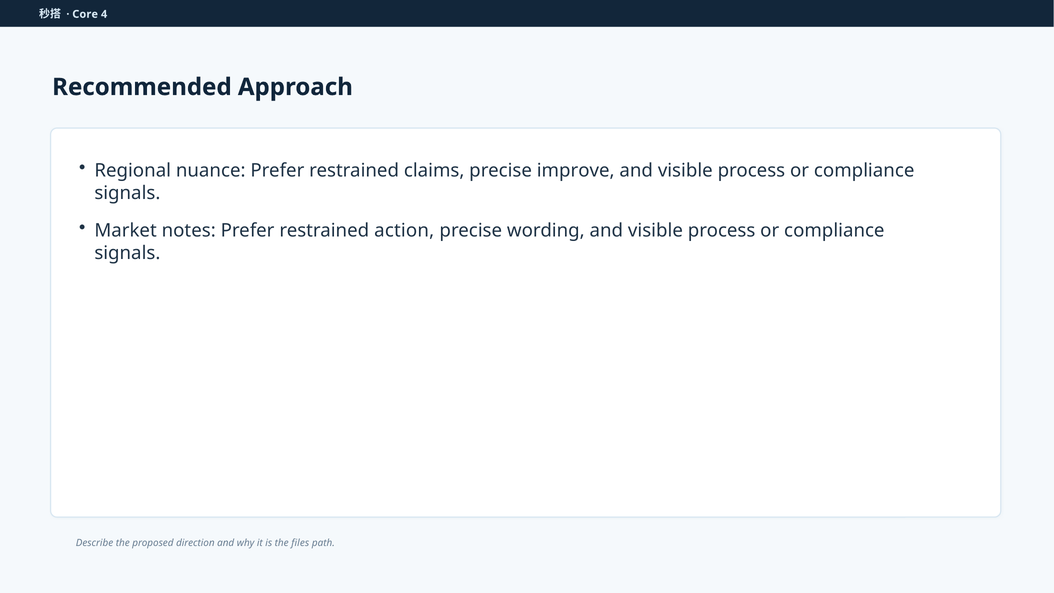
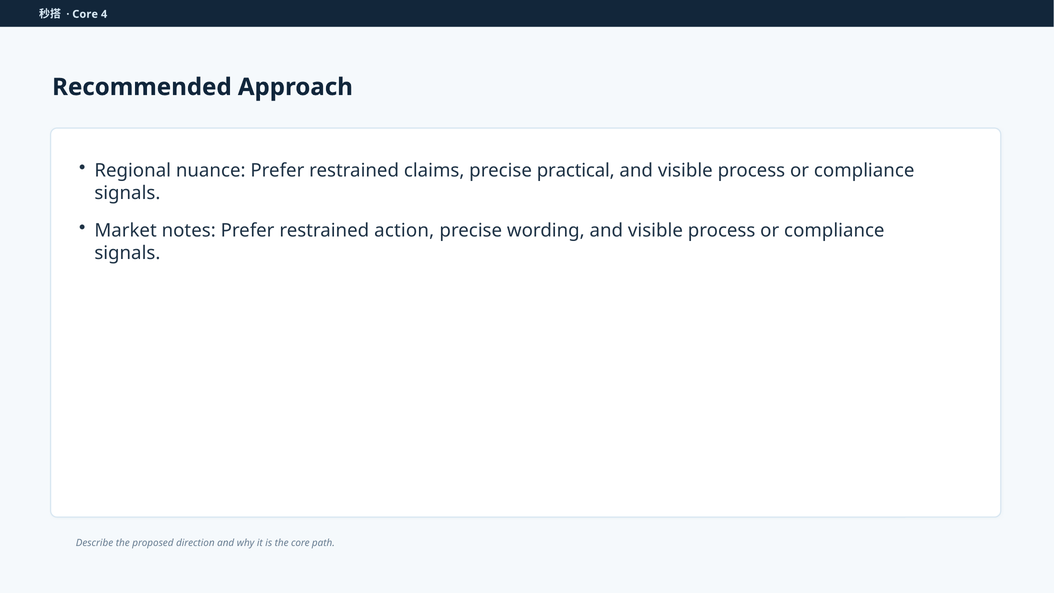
improve: improve -> practical
the files: files -> core
